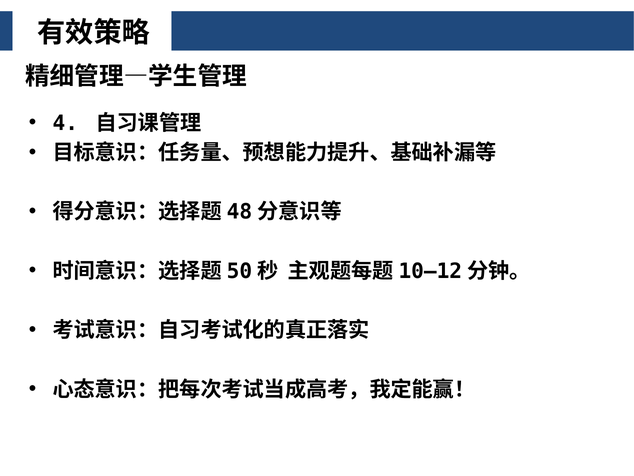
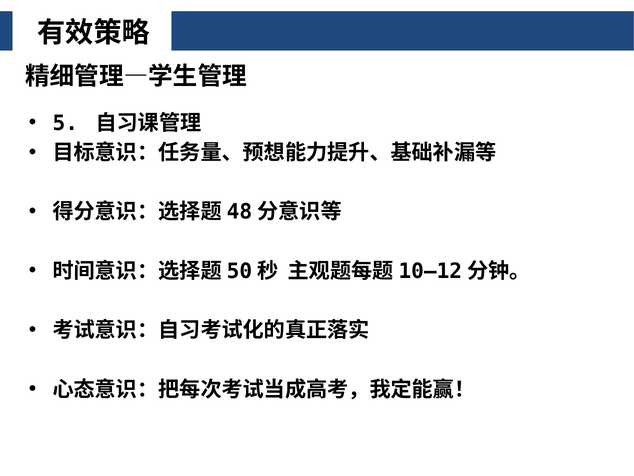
4: 4 -> 5
